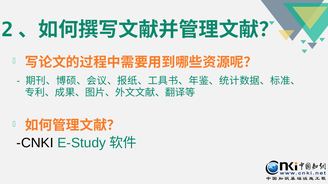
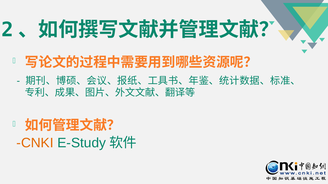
CNKI colour: black -> orange
